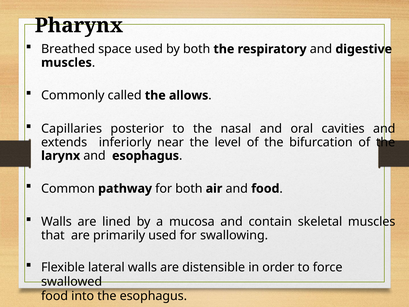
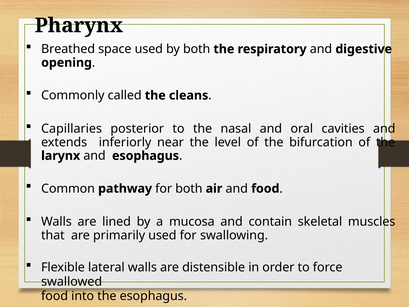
muscles at (66, 63): muscles -> opening
allows: allows -> cleans
